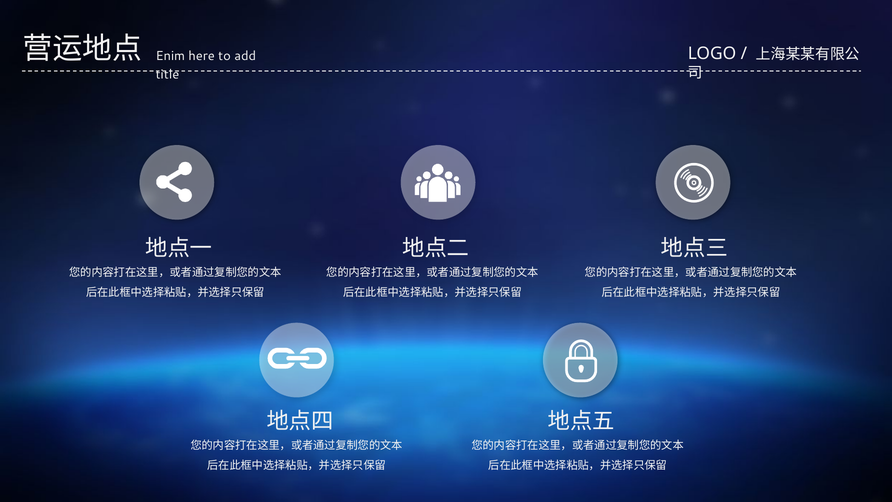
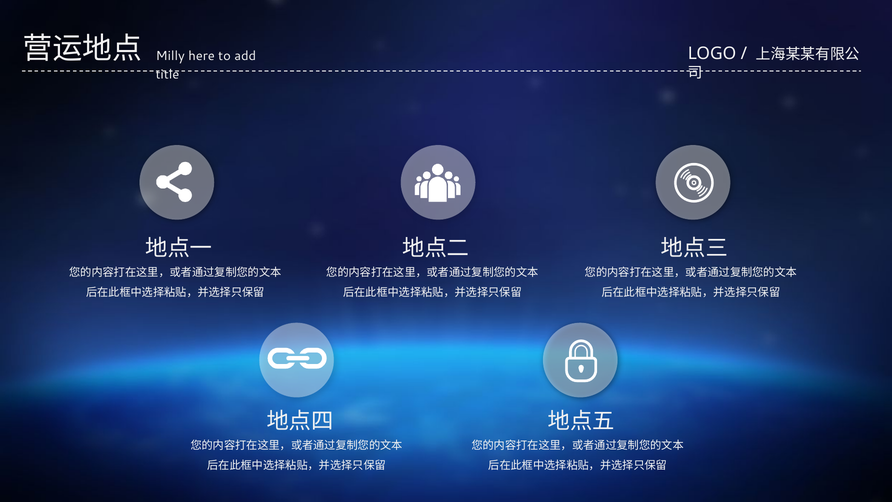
Enim: Enim -> Milly
